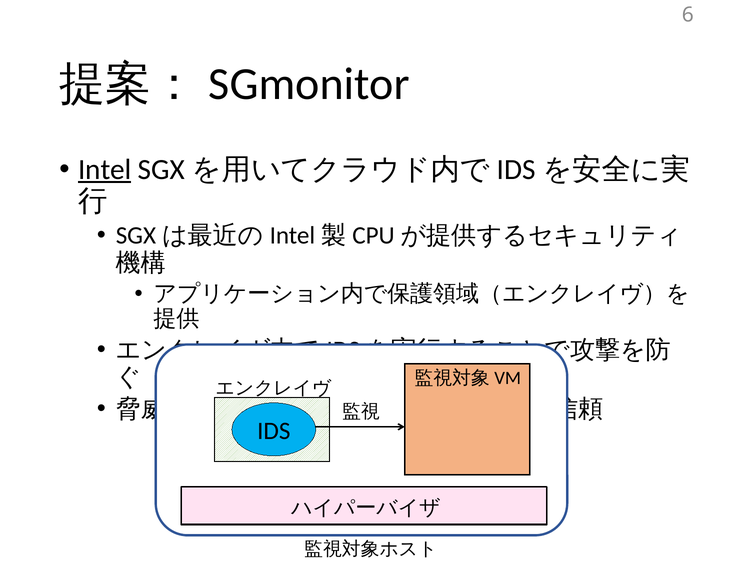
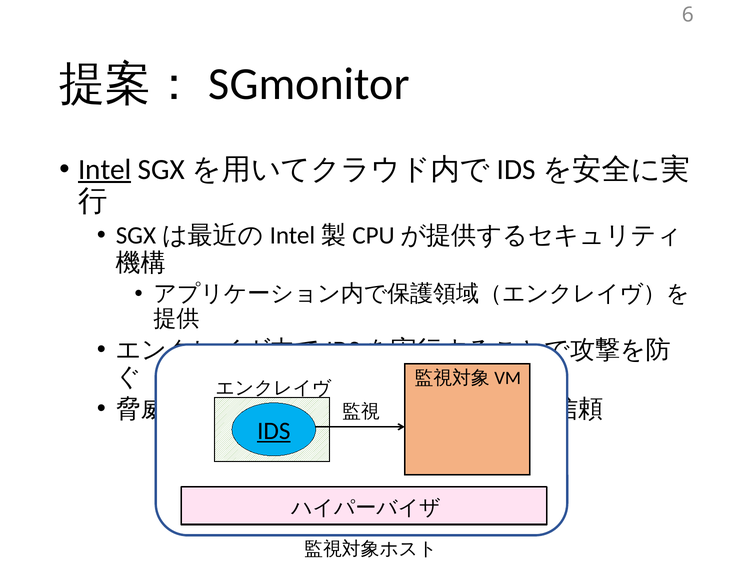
IDS underline: none -> present
